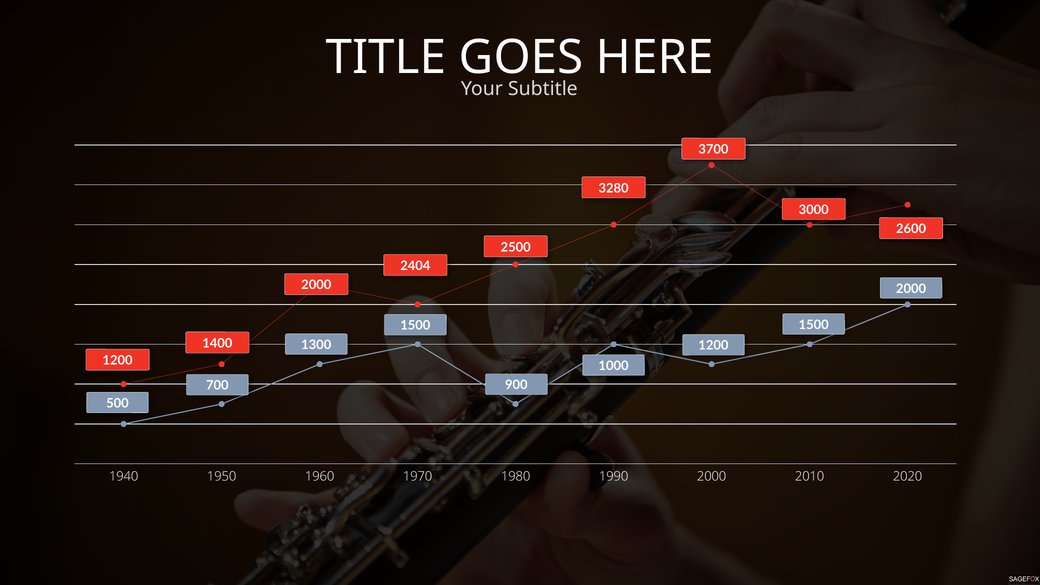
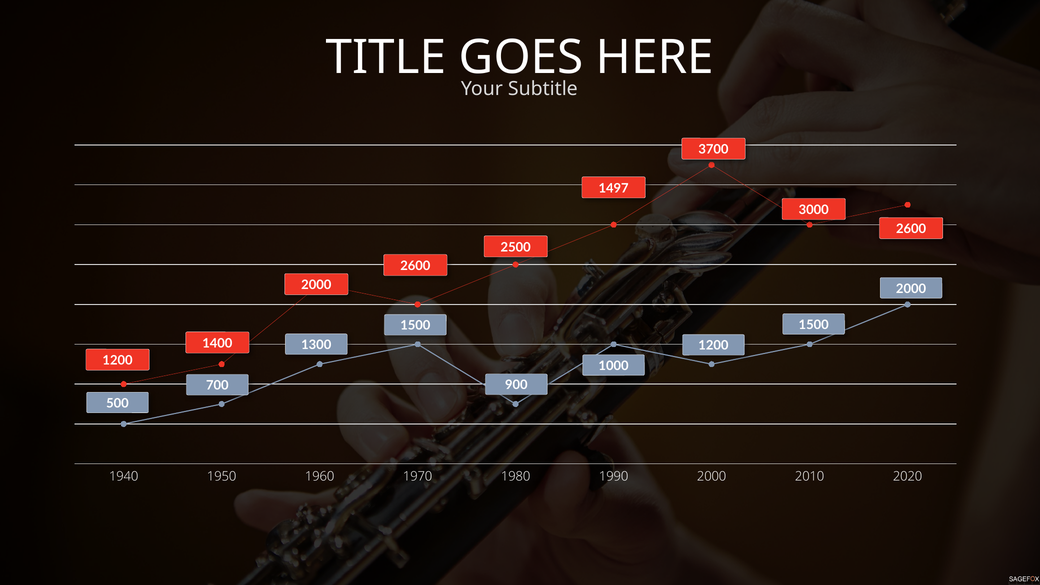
3280: 3280 -> 1497
2404 at (415, 266): 2404 -> 2600
